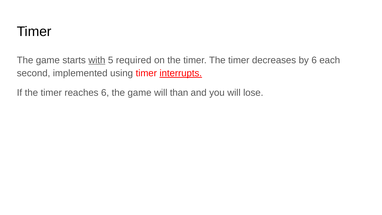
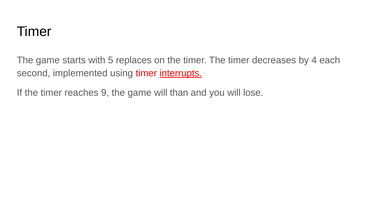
with underline: present -> none
required: required -> replaces
by 6: 6 -> 4
reaches 6: 6 -> 9
